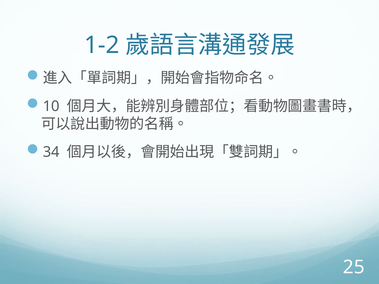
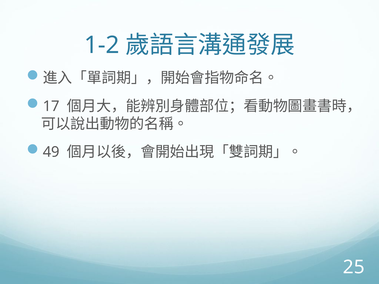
10: 10 -> 17
34: 34 -> 49
